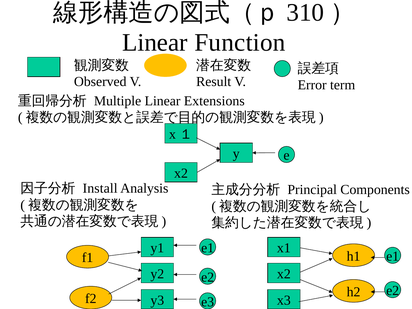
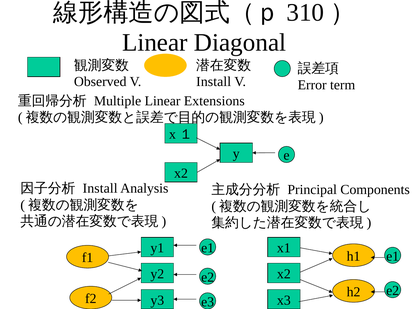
Function: Function -> Diagonal
Result at (214, 82): Result -> Install
